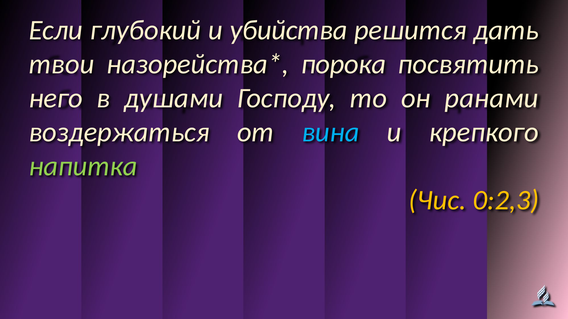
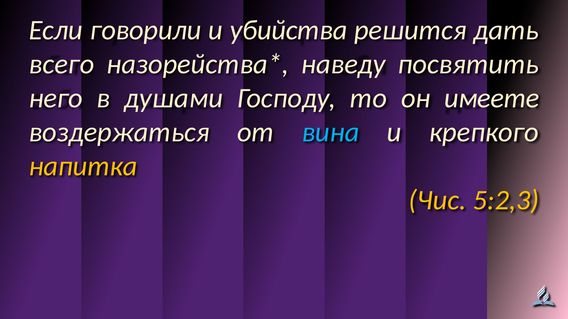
глубокий: глубокий -> говорили
твои: твои -> всего
порока: порока -> наведу
ранами: ранами -> имеете
напитка colour: light green -> yellow
0:2,3: 0:2,3 -> 5:2,3
